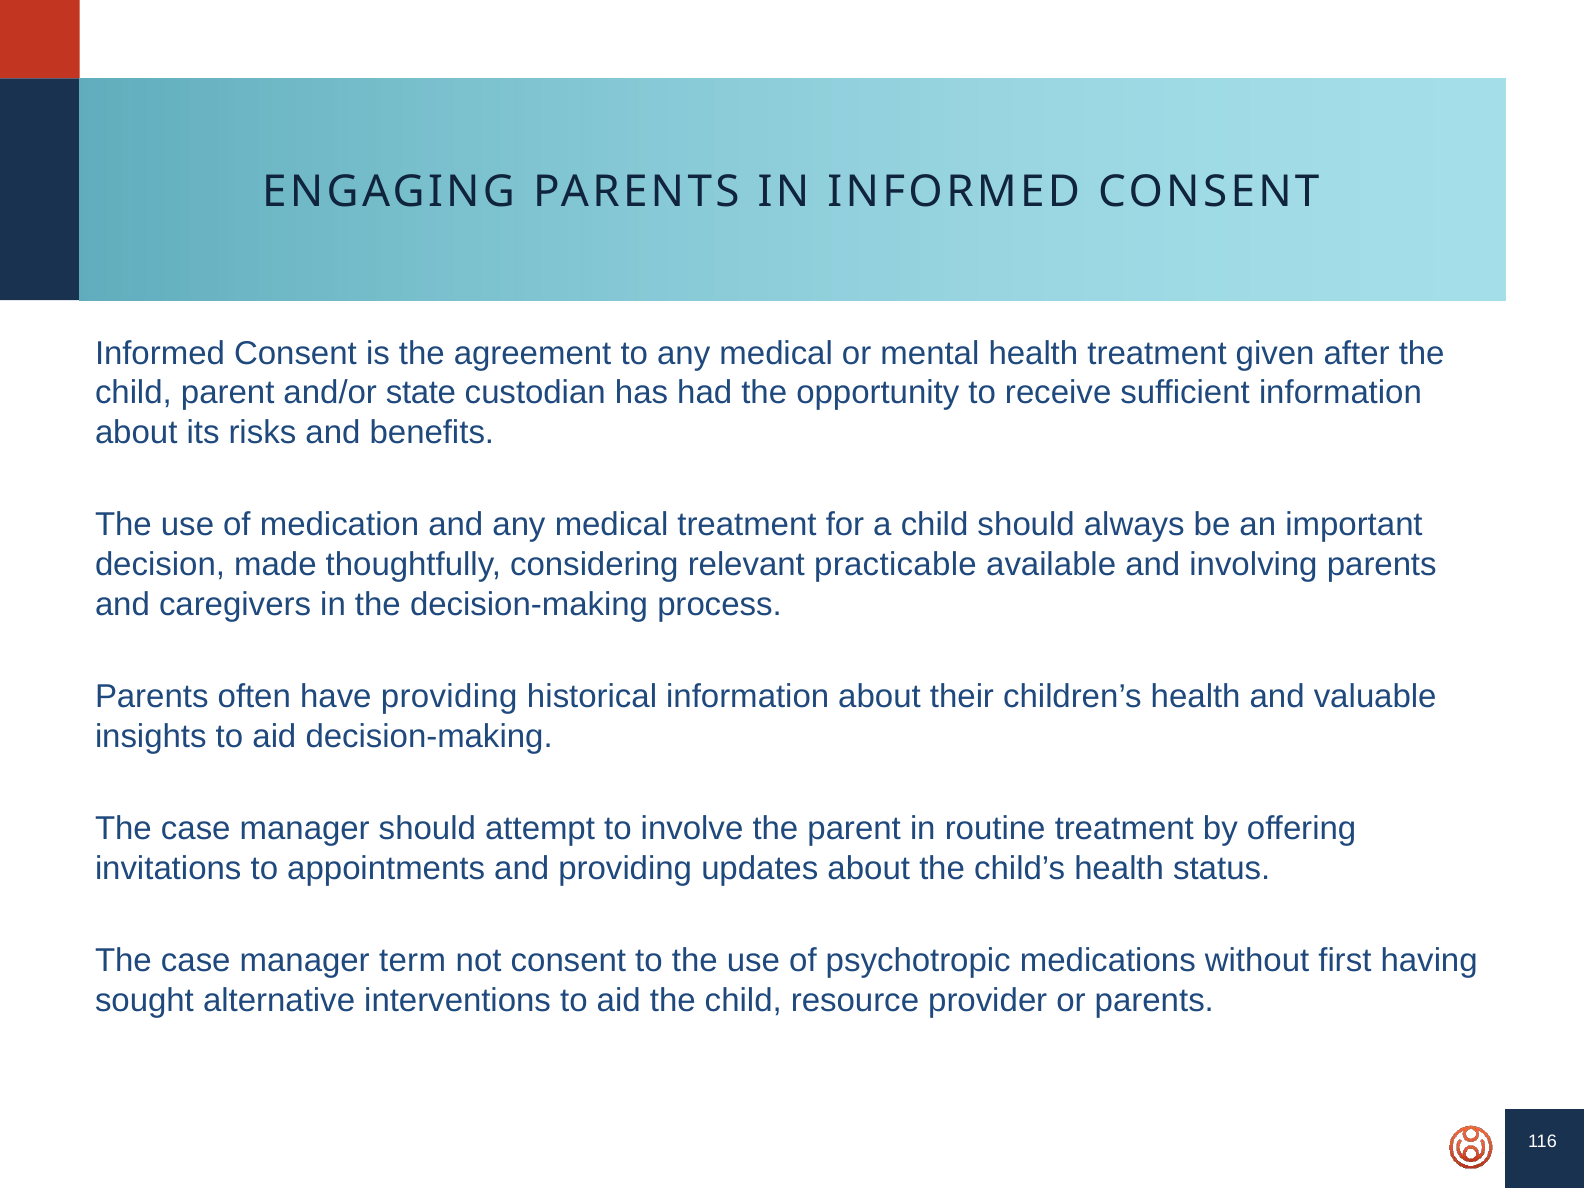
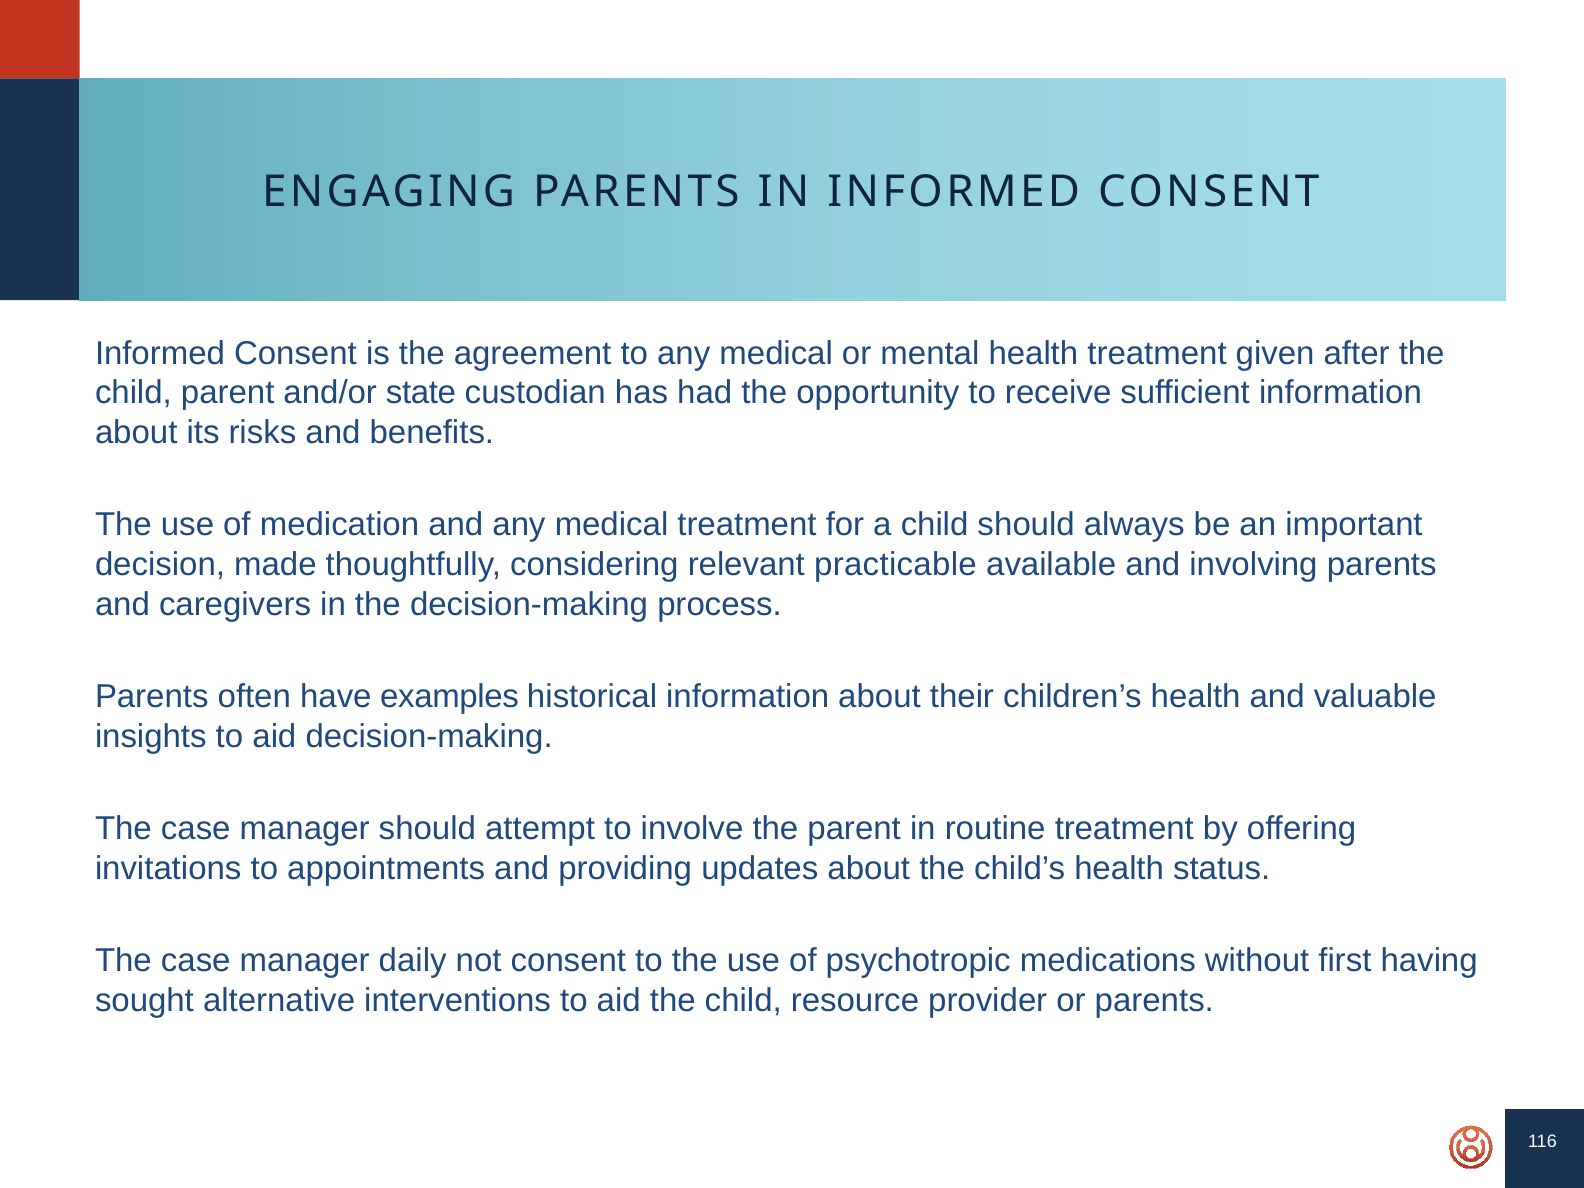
have providing: providing -> examples
term: term -> daily
